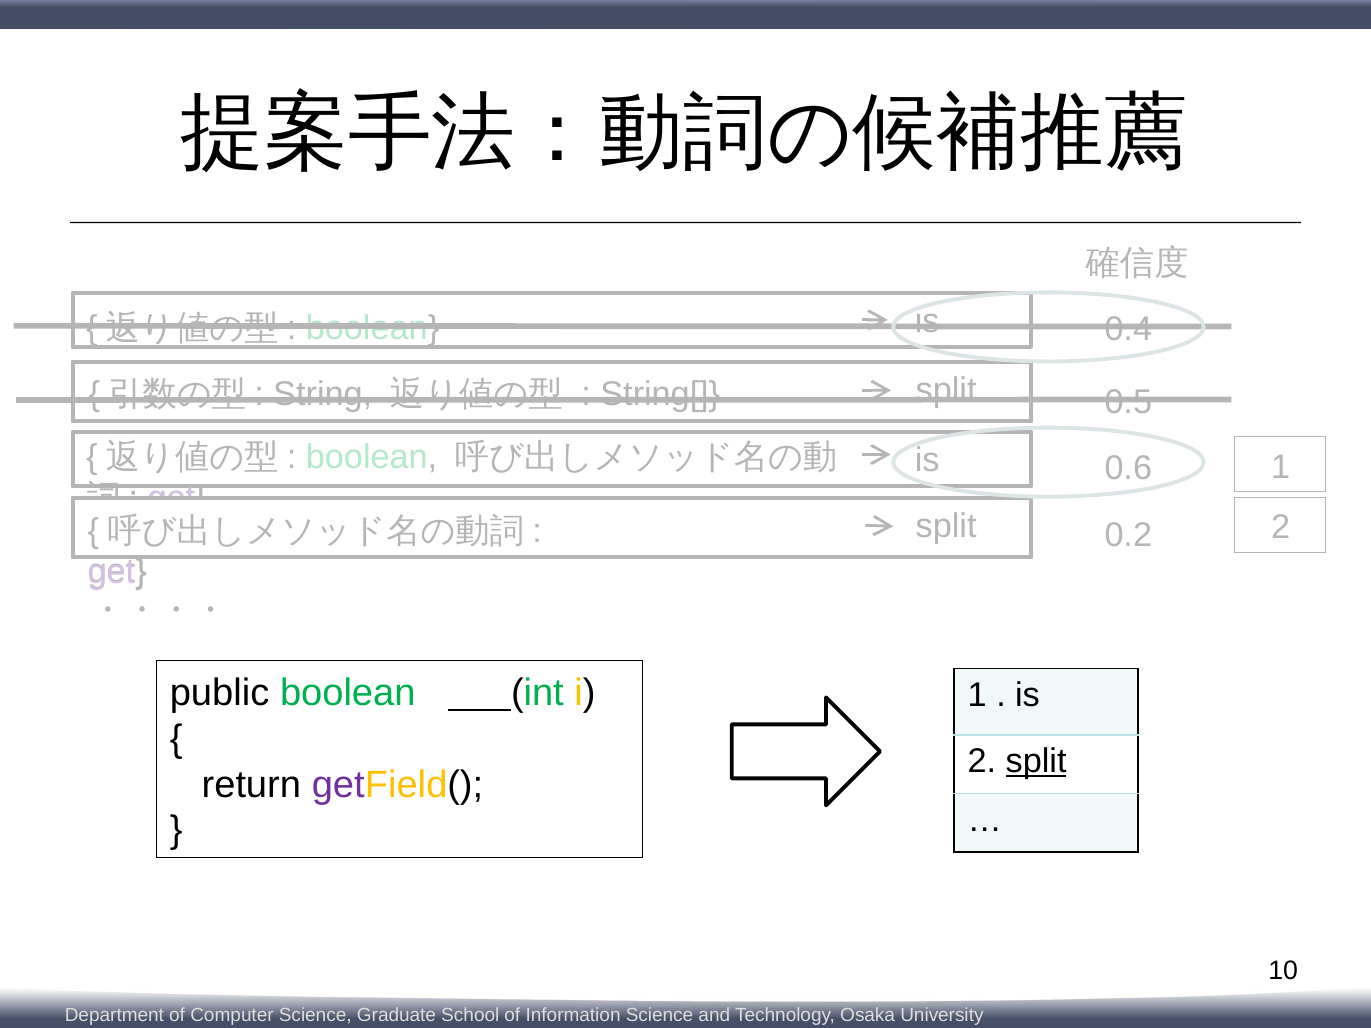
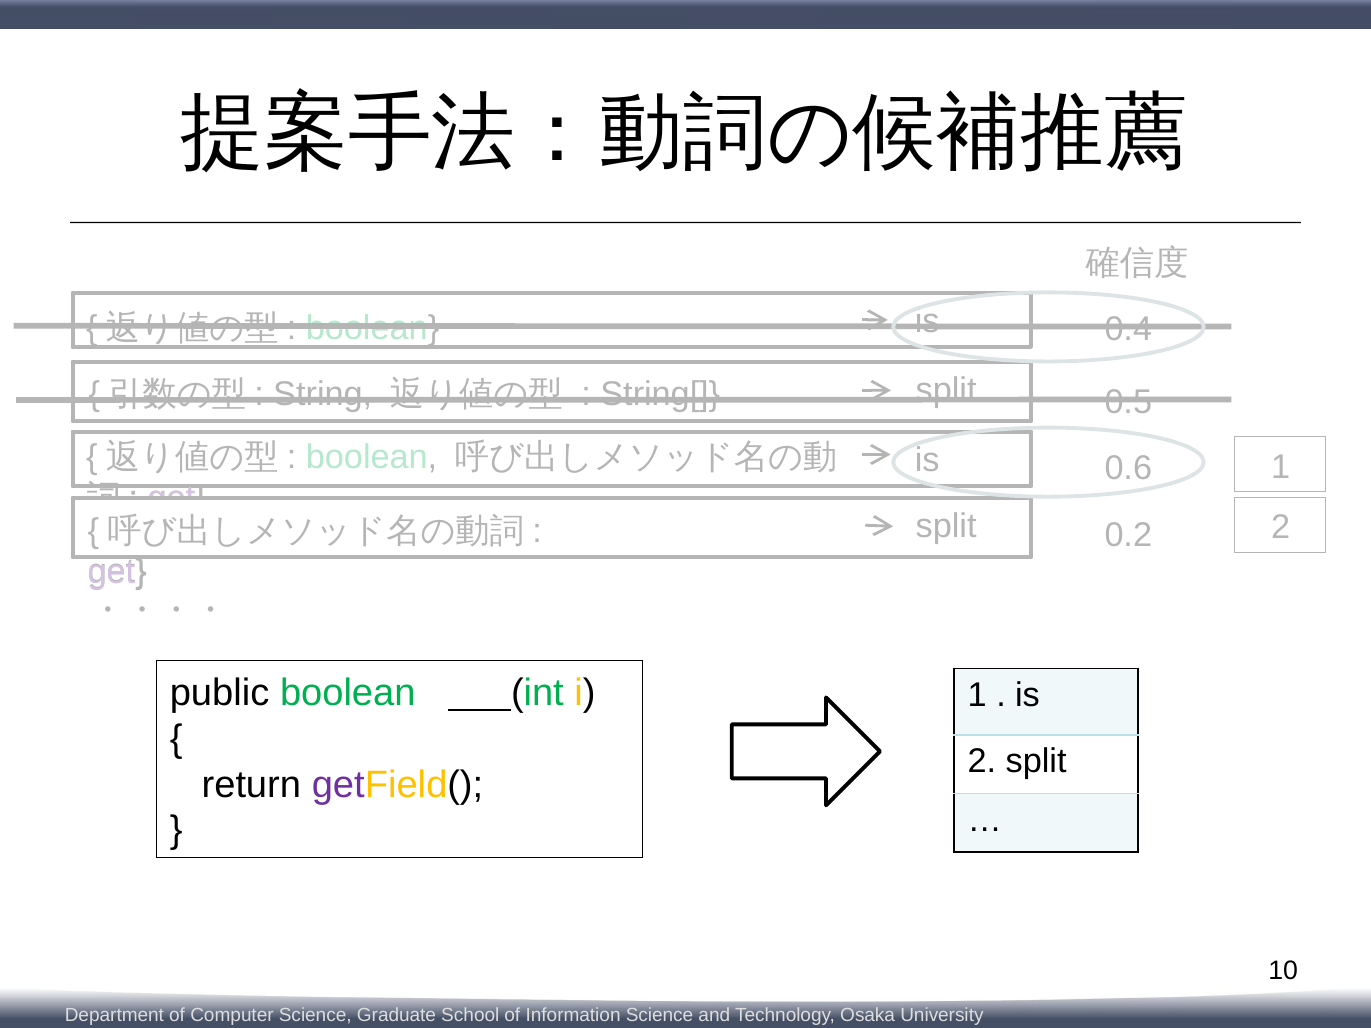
split at (1036, 762) underline: present -> none
